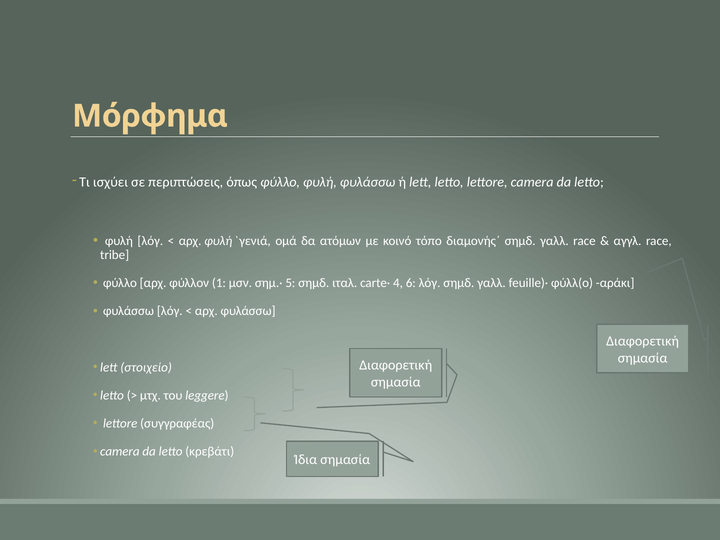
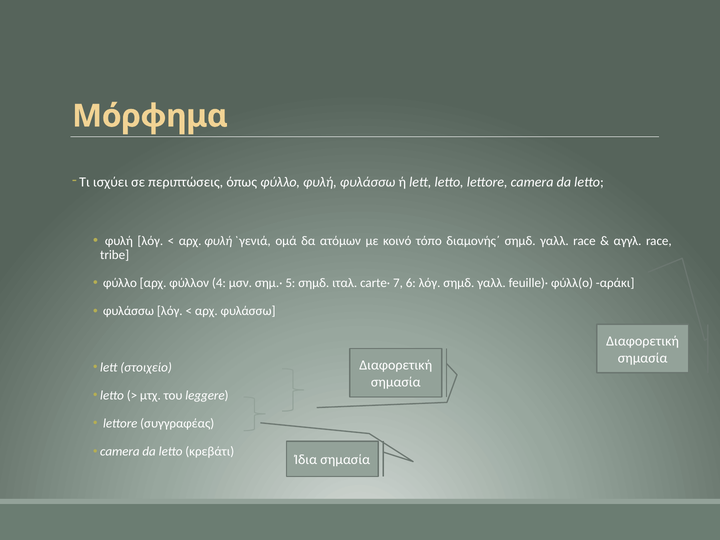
1: 1 -> 4
4: 4 -> 7
